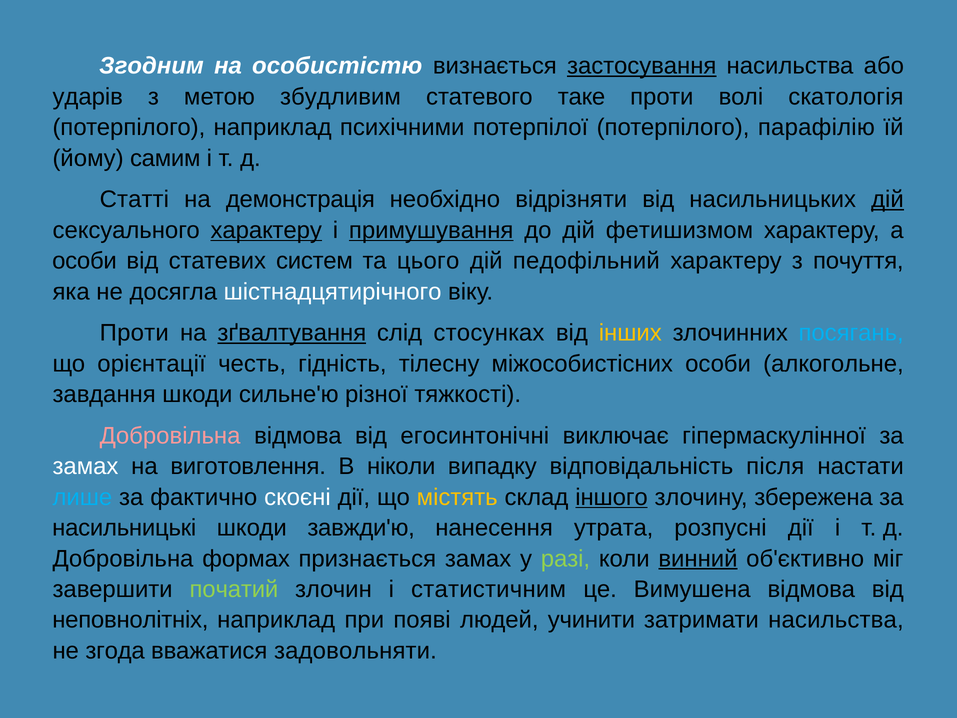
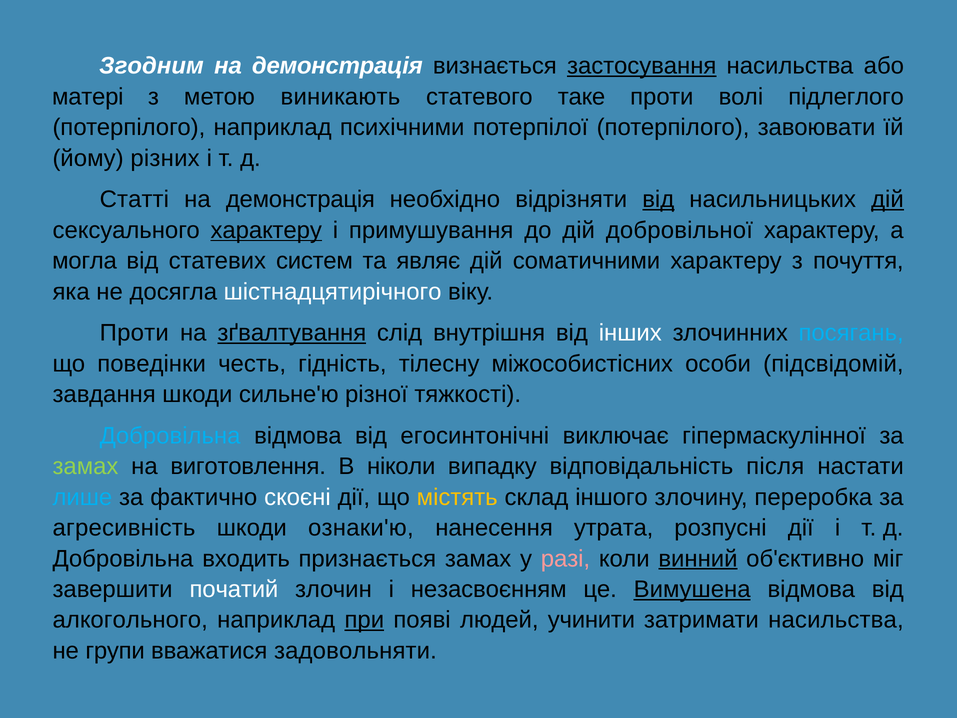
особистістю at (337, 66): особистістю -> демонстрація
ударів: ударів -> матері
збудливим: збудливим -> виникають
скатологія: скатологія -> підлеглого
парафілію: парафілію -> завоювати
самим: самим -> різних
від at (658, 199) underline: none -> present
примушування underline: present -> none
фетишизмом: фетишизмом -> добровільної
особи at (84, 261): особи -> могла
цього: цього -> являє
педофільний: педофільний -> соматичними
стосунках: стосунках -> внутрішня
інших colour: yellow -> white
орієнтації: орієнтації -> поведінки
алкогольне: алкогольне -> підсвідомій
Добровільна at (170, 436) colour: pink -> light blue
замах at (85, 466) colour: white -> light green
іншого underline: present -> none
збережена: збережена -> переробка
насильницькі: насильницькі -> агресивність
завжди'ю: завжди'ю -> ознаки'ю
формах: формах -> входить
разі colour: light green -> pink
початий colour: light green -> white
статистичним: статистичним -> незасвоєнням
Вимушена underline: none -> present
неповнолітніх: неповнолітніх -> алкогольного
при underline: none -> present
згода: згода -> групи
